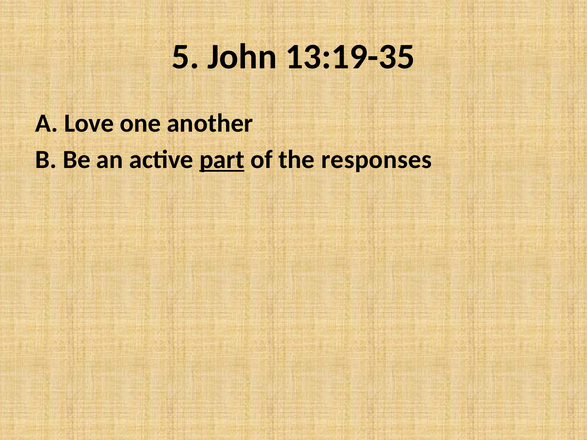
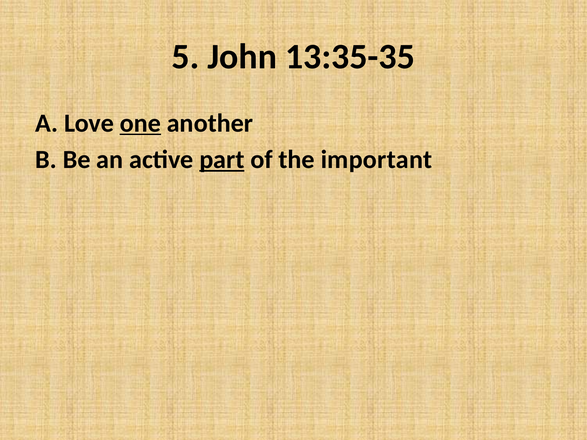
13:19-35: 13:19-35 -> 13:35-35
one underline: none -> present
responses: responses -> important
